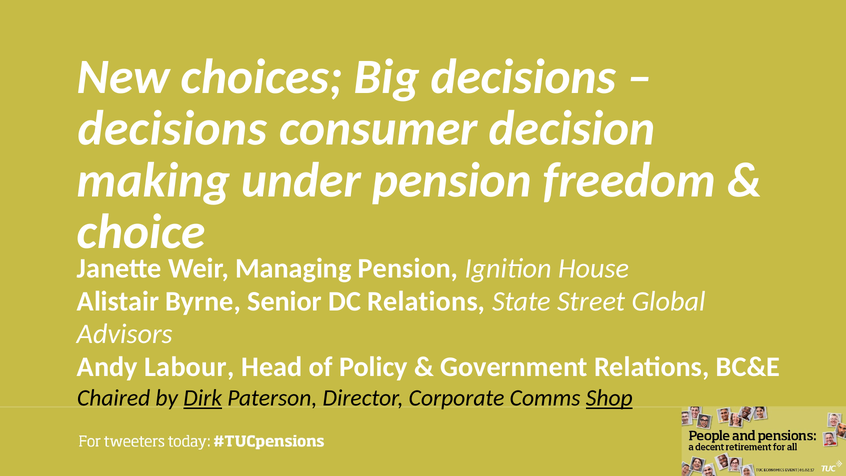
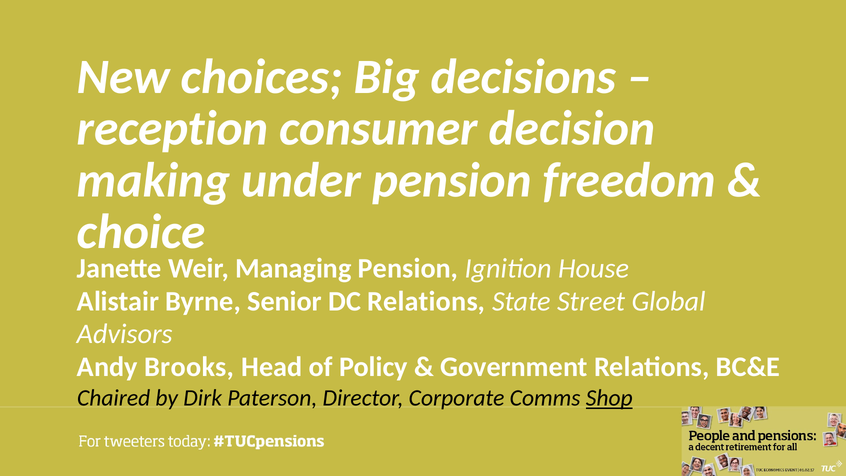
decisions at (172, 129): decisions -> reception
Labour: Labour -> Brooks
Dirk underline: present -> none
